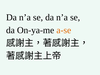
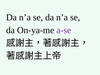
a-se colour: orange -> purple
